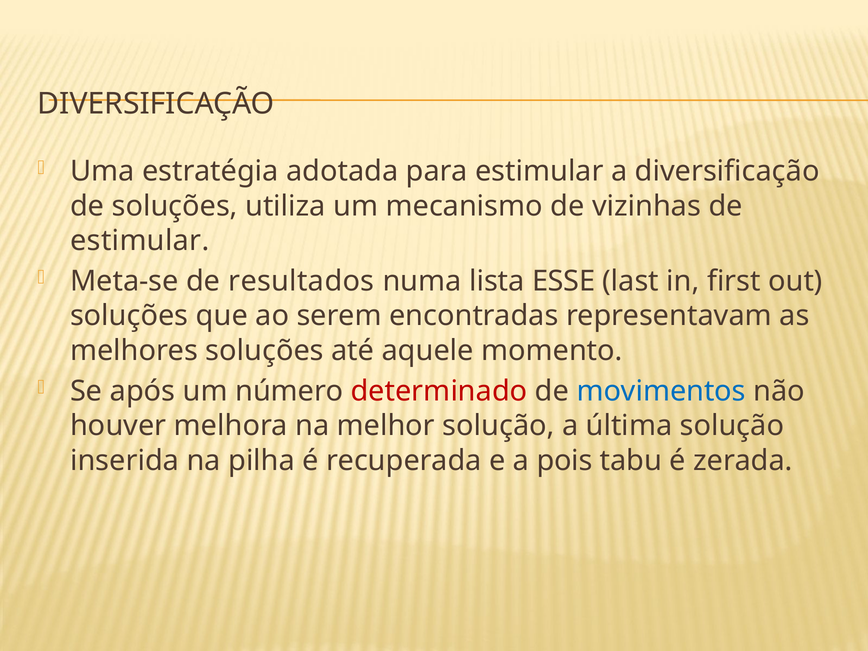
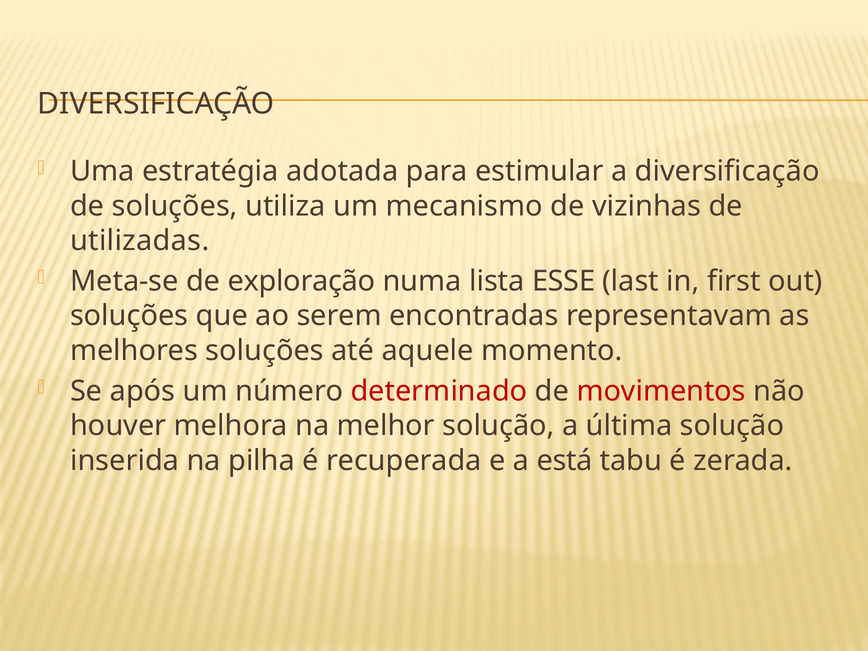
estimular at (140, 241): estimular -> utilizadas
resultados: resultados -> exploração
movimentos colour: blue -> red
pois: pois -> está
